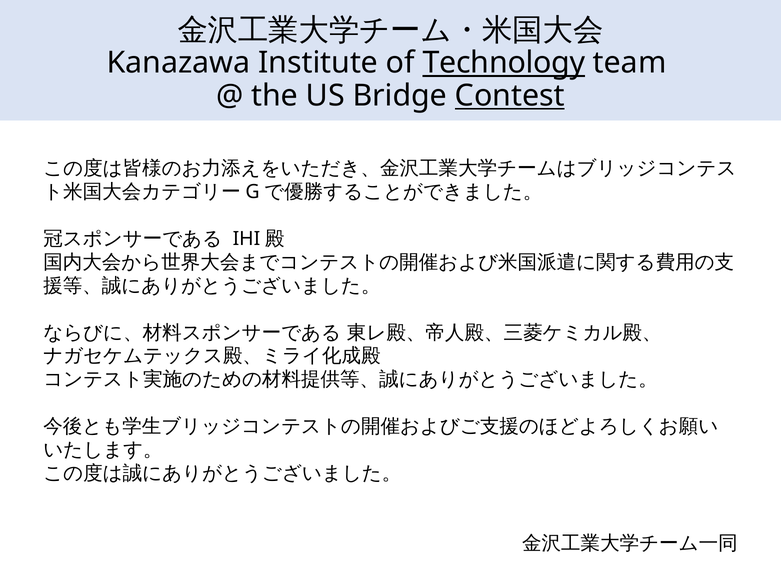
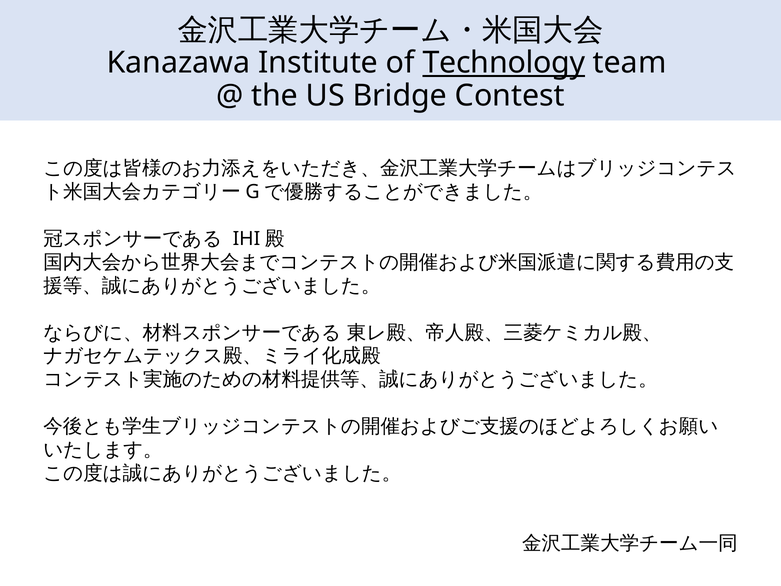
Contest underline: present -> none
